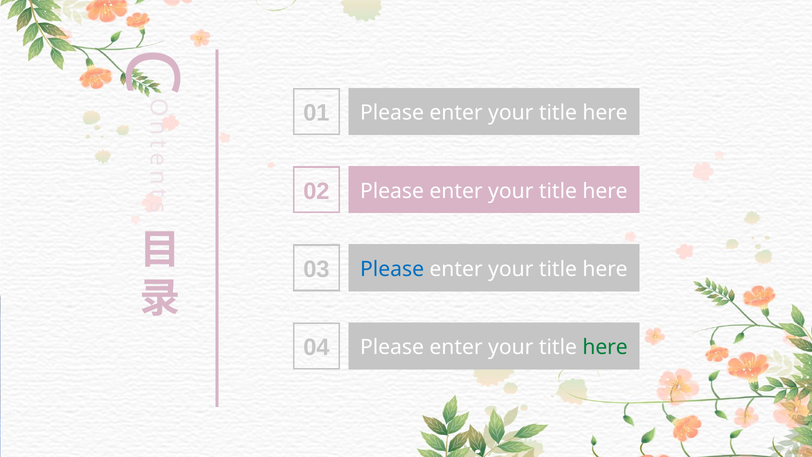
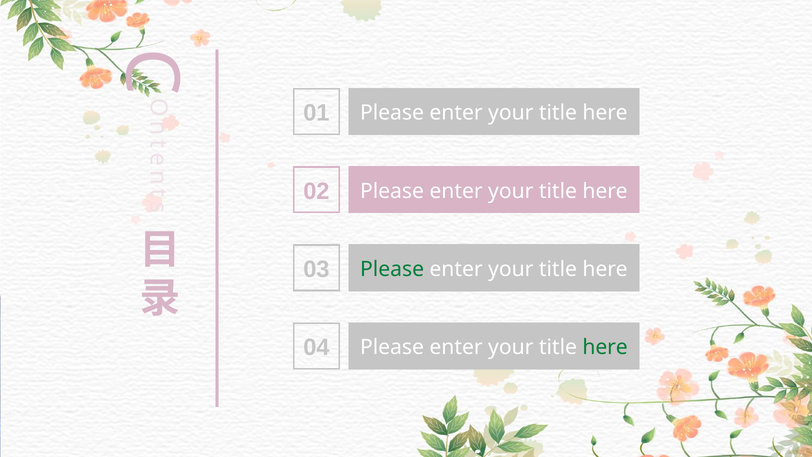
Please at (392, 269) colour: blue -> green
